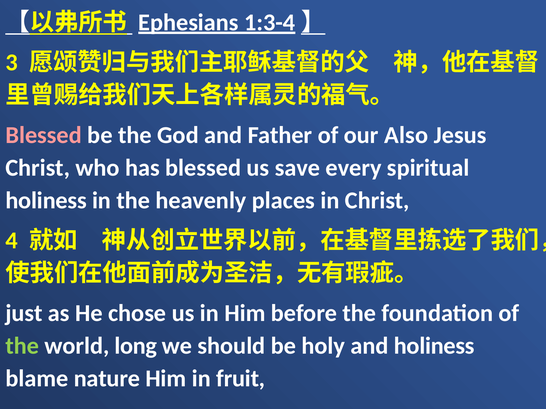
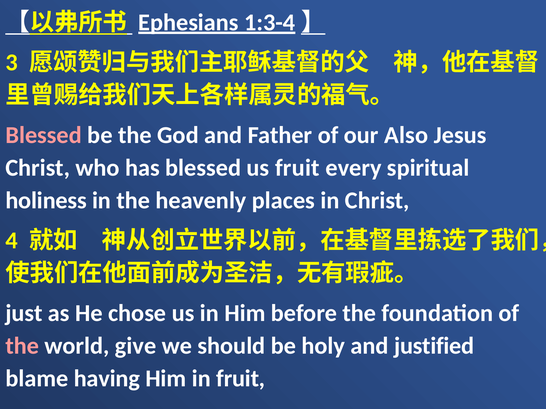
us save: save -> fruit
the at (22, 346) colour: light green -> pink
long: long -> give
and holiness: holiness -> justified
nature: nature -> having
